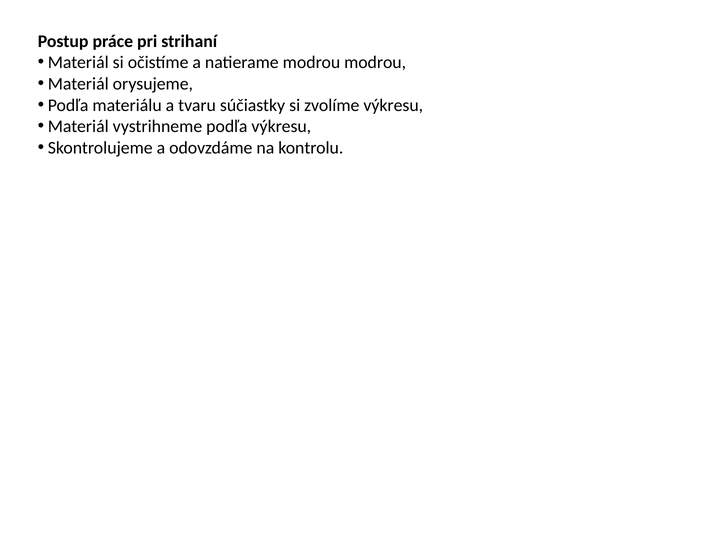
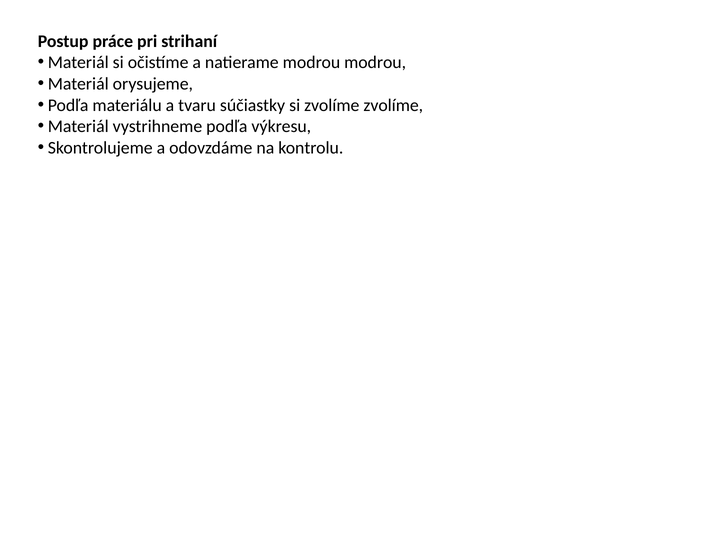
zvolíme výkresu: výkresu -> zvolíme
